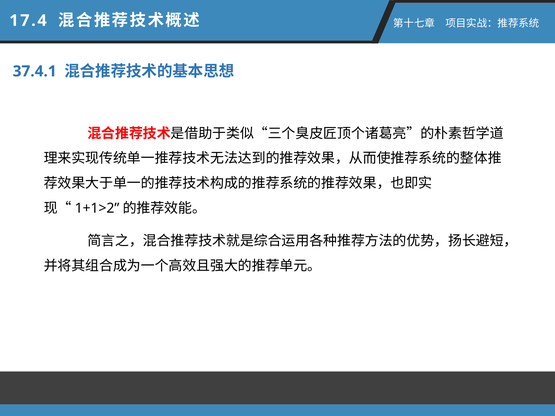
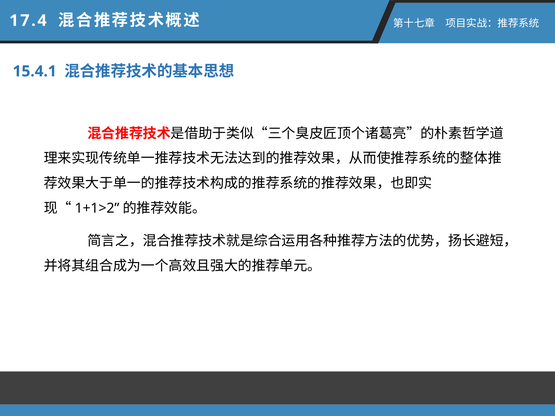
37.4.1: 37.4.1 -> 15.4.1
